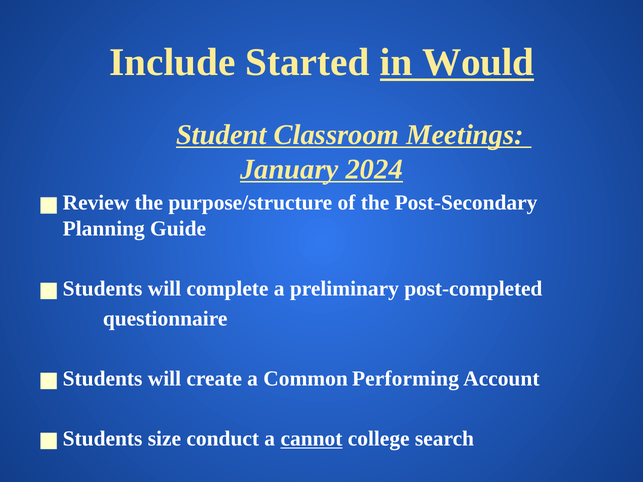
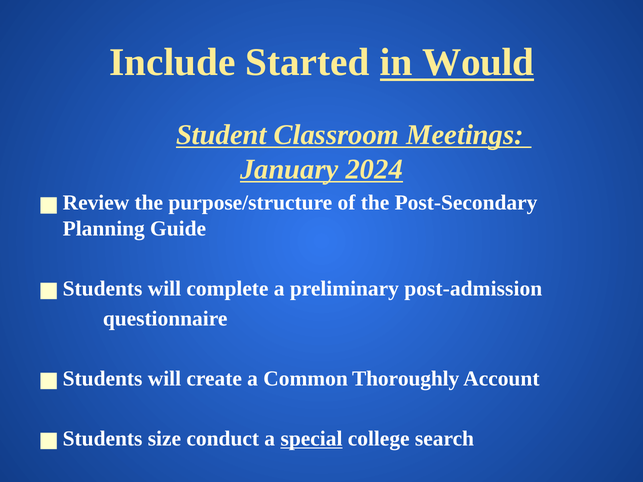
post-completed: post-completed -> post-admission
Performing: Performing -> Thoroughly
cannot: cannot -> special
